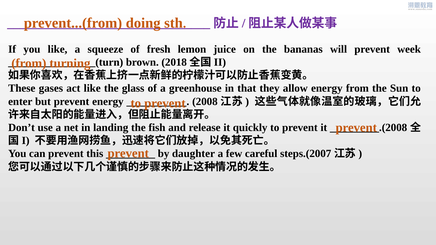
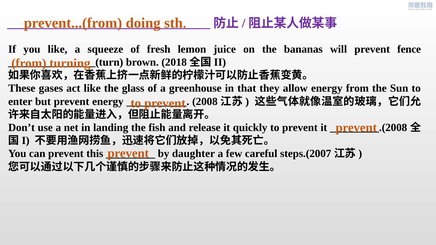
week: week -> fence
